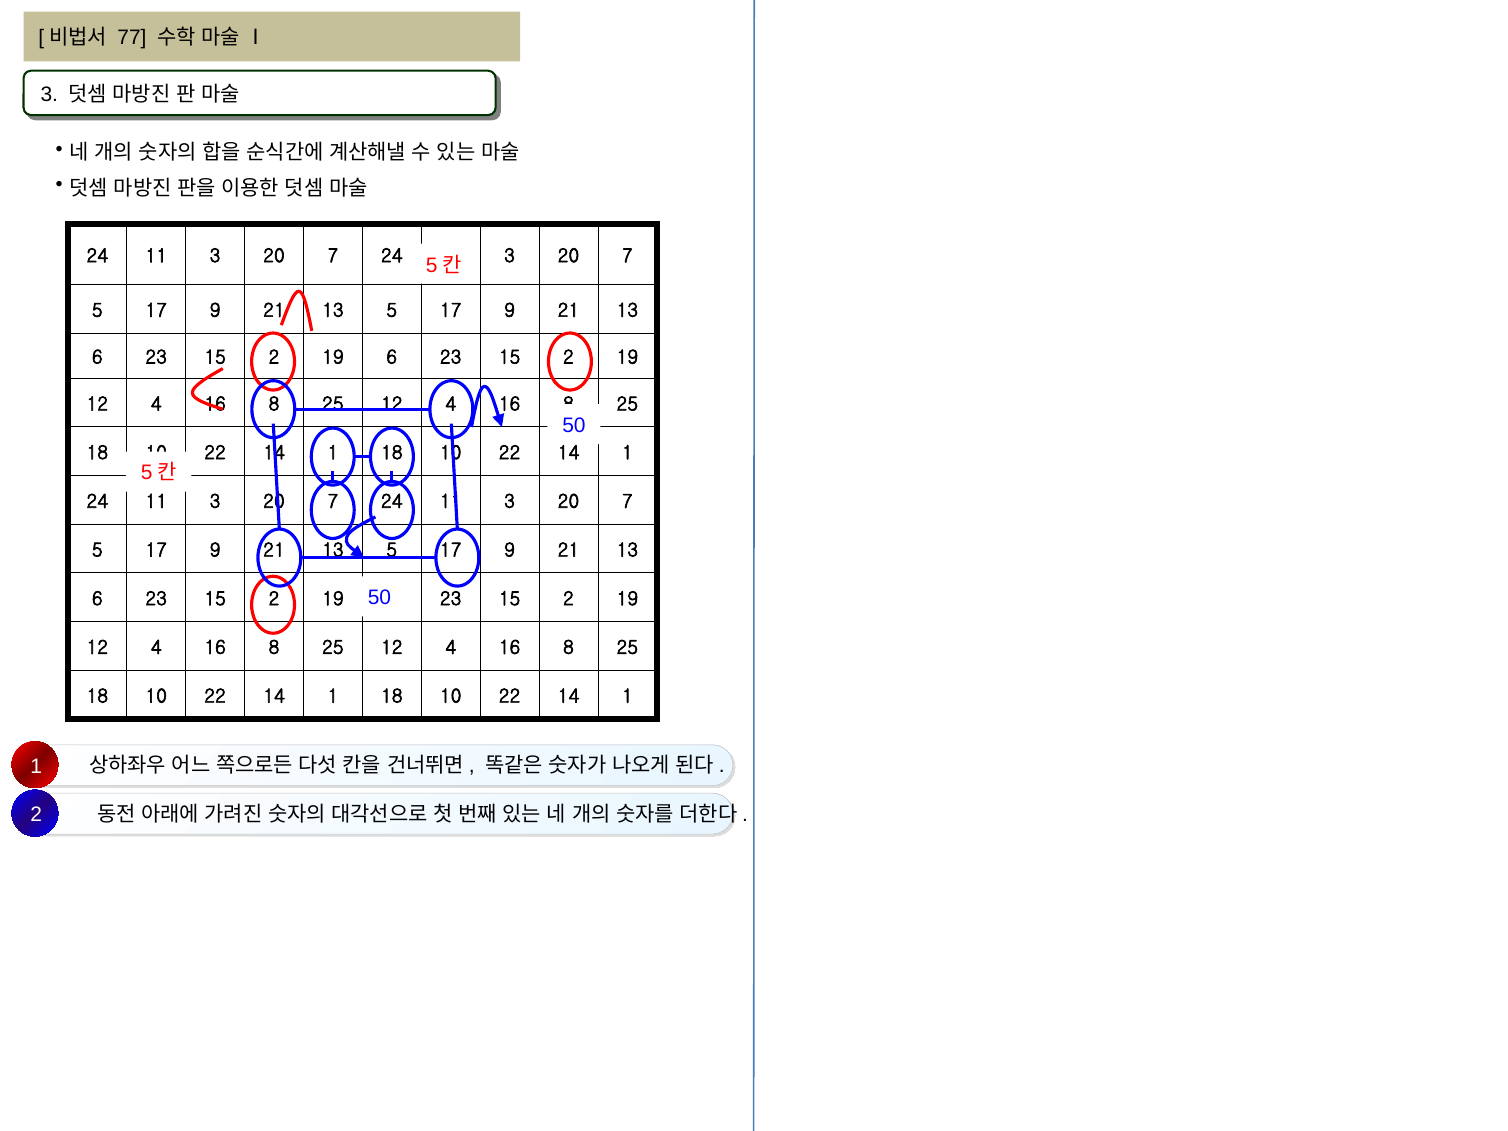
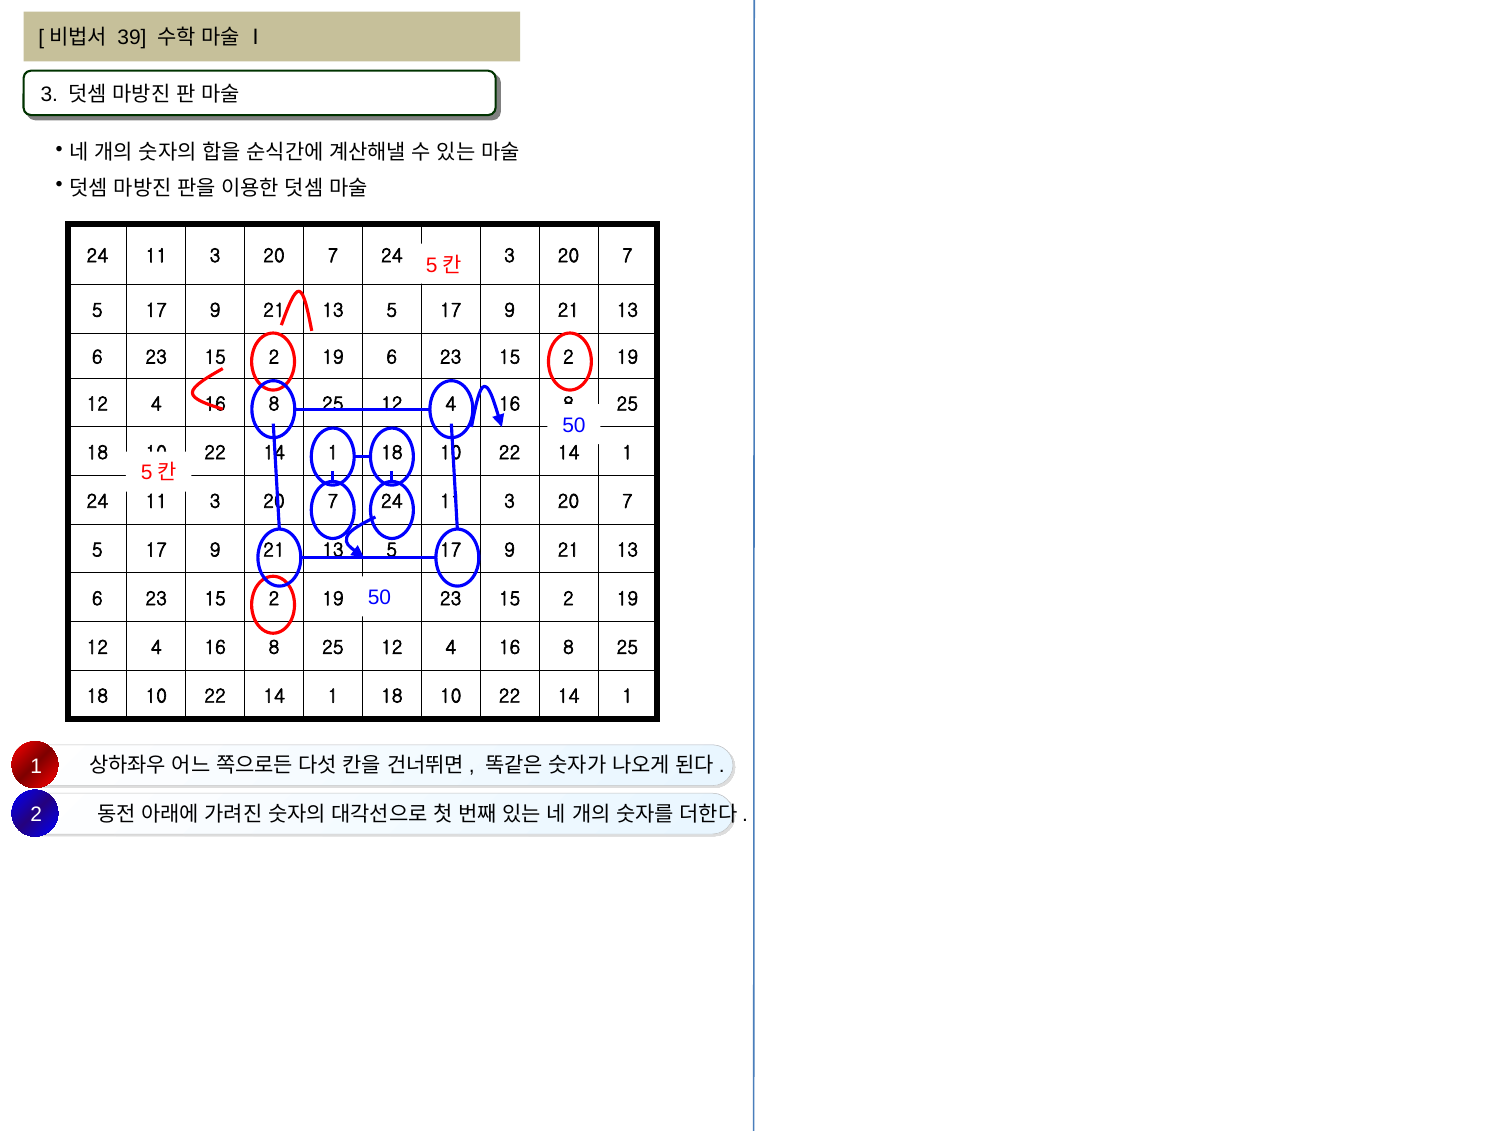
77: 77 -> 39
